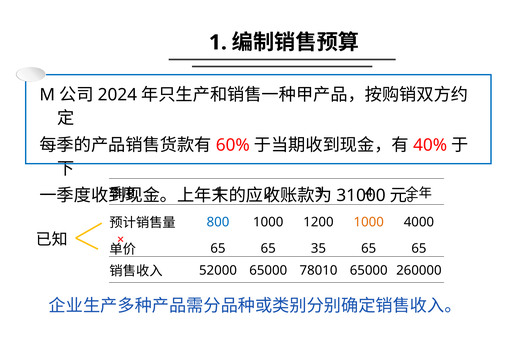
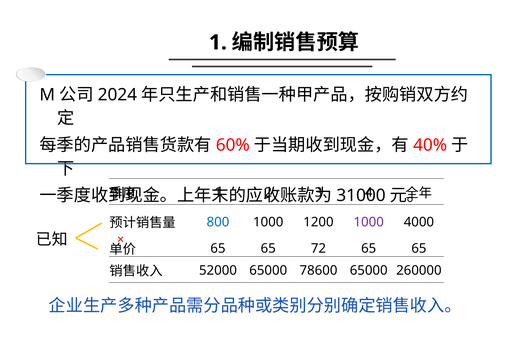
1000 at (369, 222) colour: orange -> purple
35: 35 -> 72
78010: 78010 -> 78600
